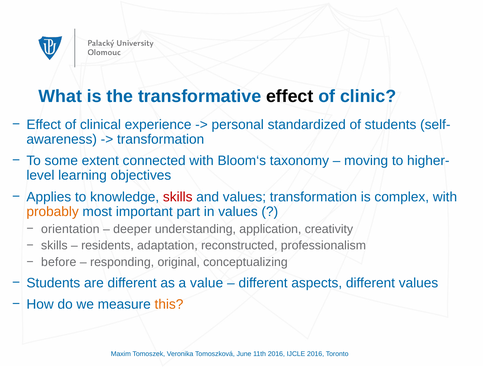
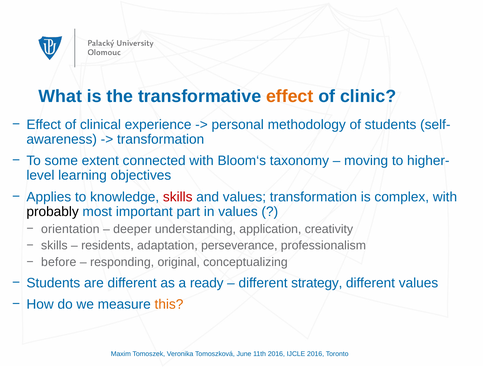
effect at (290, 96) colour: black -> orange
standardized: standardized -> methodology
probably colour: orange -> black
reconstructed: reconstructed -> perseverance
value: value -> ready
aspects: aspects -> strategy
